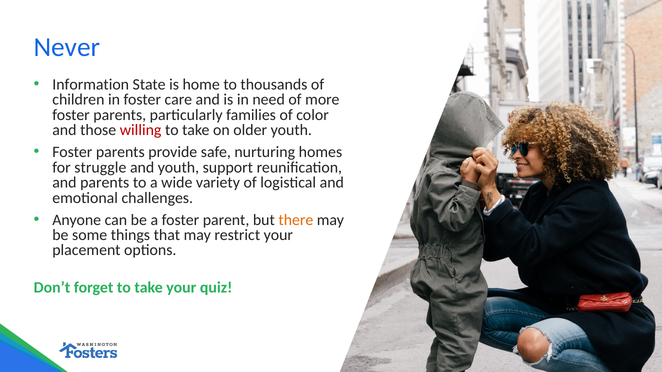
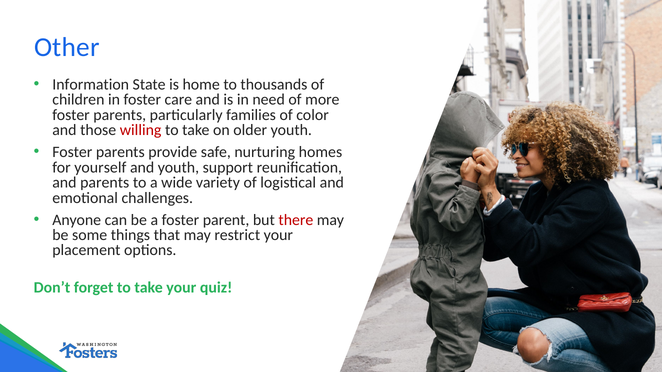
Never: Never -> Other
struggle: struggle -> yourself
there colour: orange -> red
